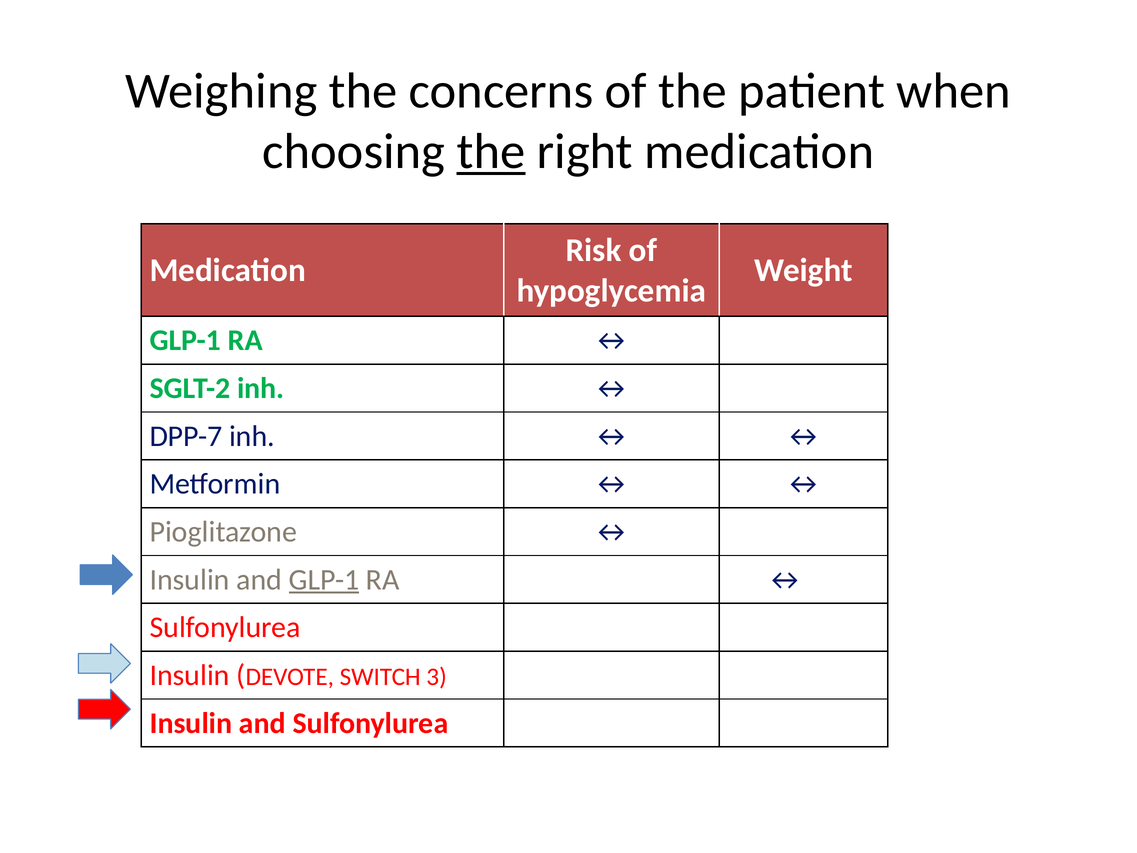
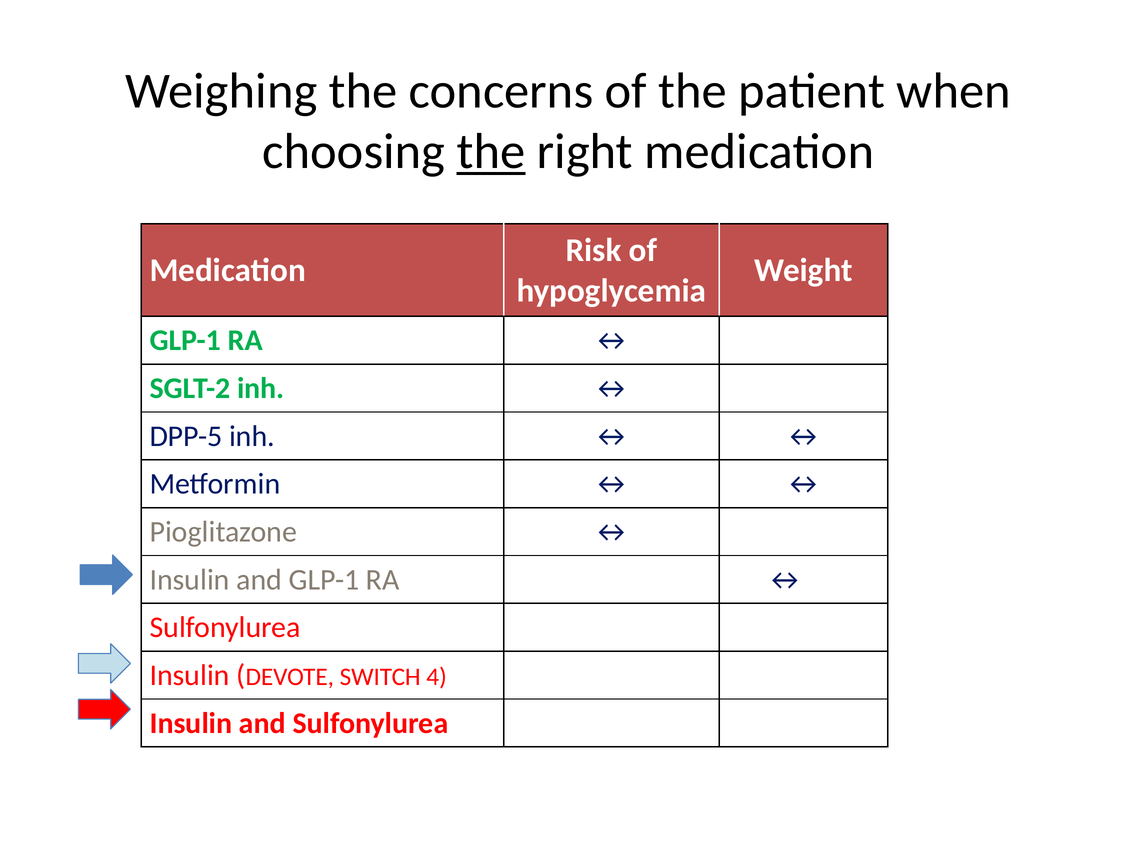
DPP-7: DPP-7 -> DPP-5
GLP-1 at (324, 580) underline: present -> none
3: 3 -> 4
